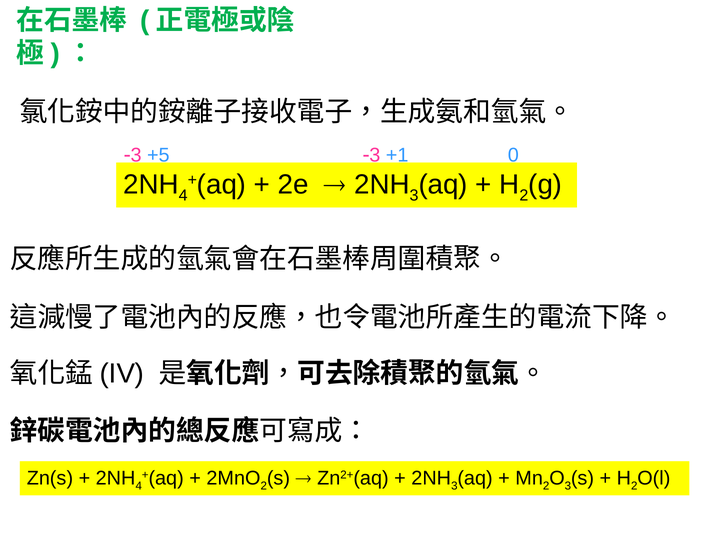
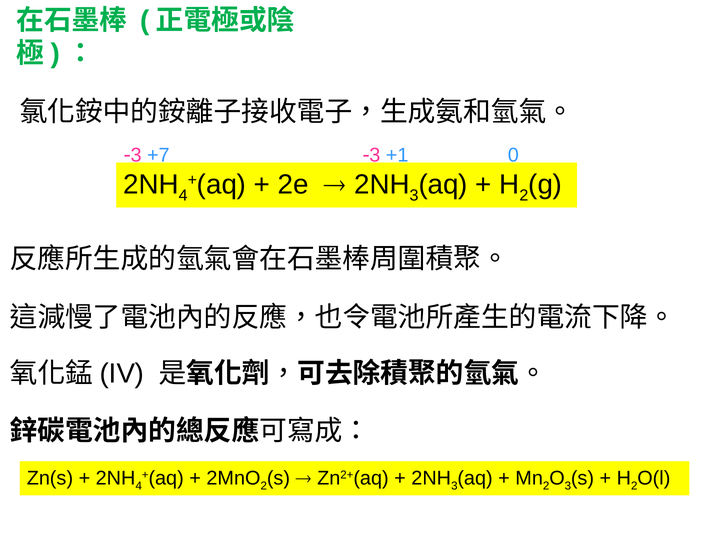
+5: +5 -> +7
